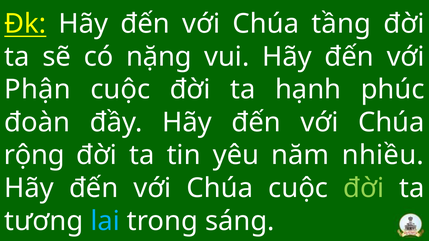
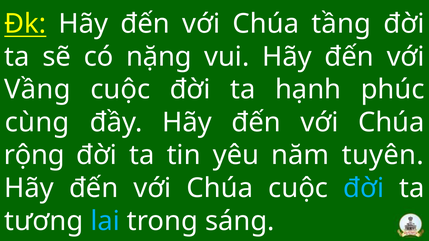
Phận: Phận -> Vầng
đoàn: đoàn -> cùng
nhiều: nhiều -> tuyên
đời at (364, 188) colour: light green -> light blue
